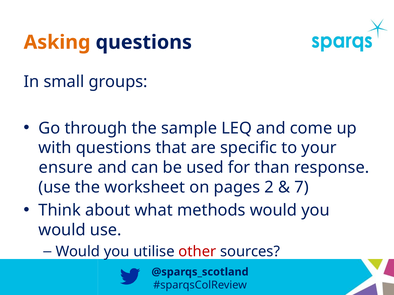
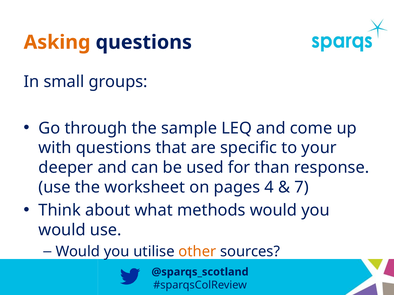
ensure: ensure -> deeper
2: 2 -> 4
other colour: red -> orange
